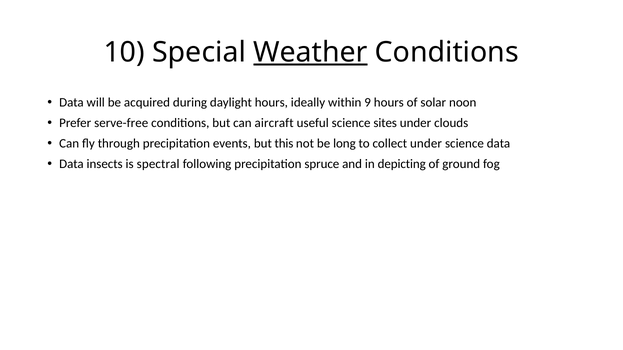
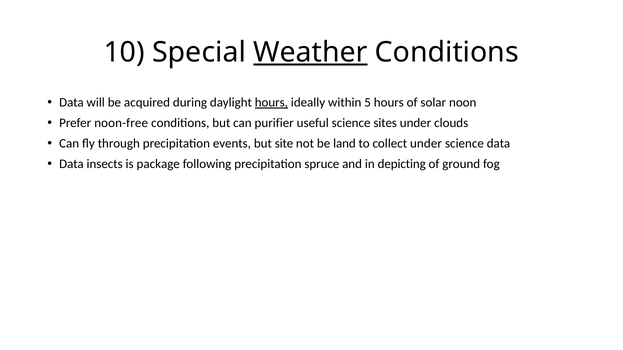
hours at (271, 103) underline: none -> present
9: 9 -> 5
serve-free: serve-free -> noon-free
aircraft: aircraft -> purifier
this: this -> site
long: long -> land
spectral: spectral -> package
